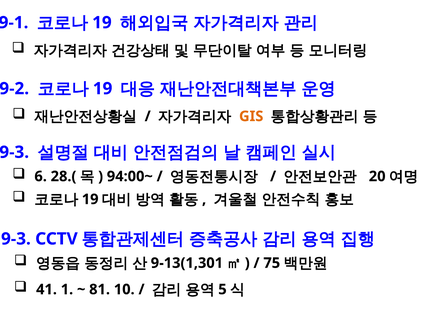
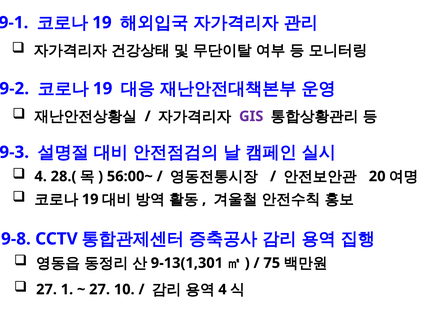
GIS colour: orange -> purple
6 at (41, 176): 6 -> 4
94:00~: 94:00~ -> 56:00~
9-3 at (16, 238): 9-3 -> 9-8
41 at (47, 289): 41 -> 27
81 at (100, 289): 81 -> 27
5 at (222, 289): 5 -> 4
